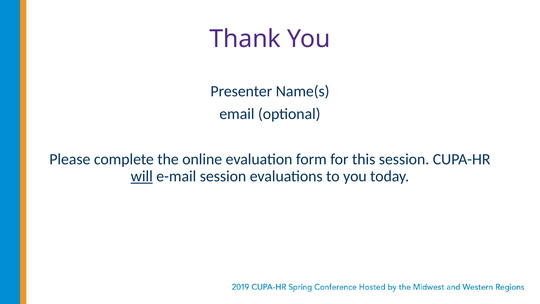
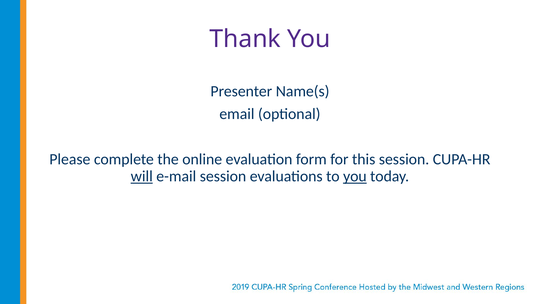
you at (355, 176) underline: none -> present
